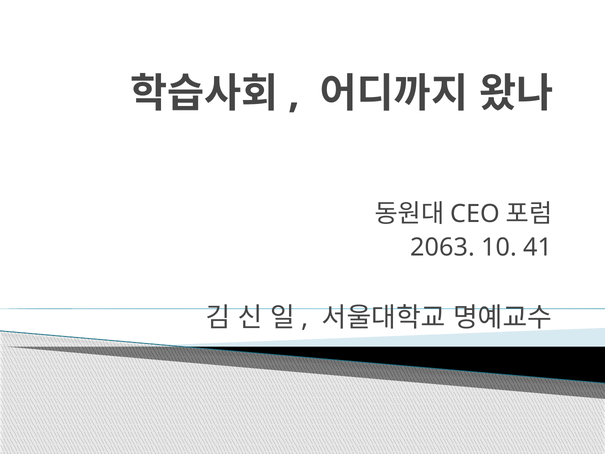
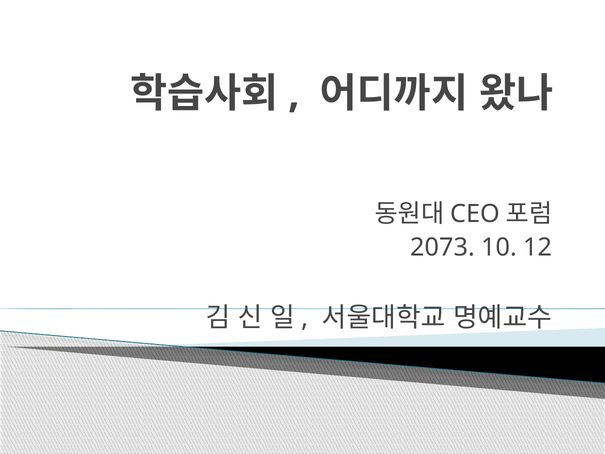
2063: 2063 -> 2073
41: 41 -> 12
